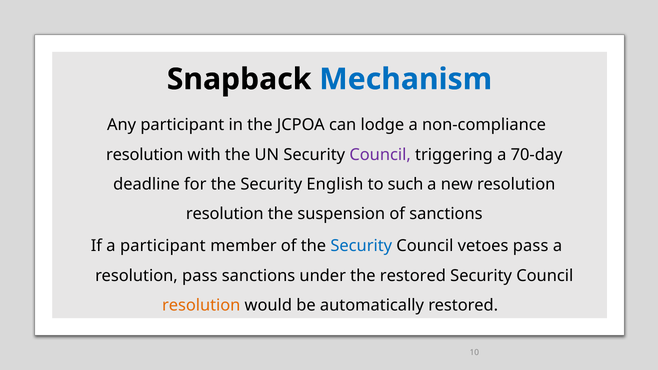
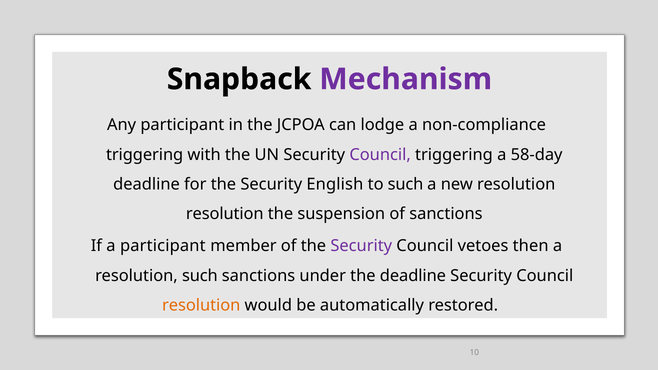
Mechanism colour: blue -> purple
resolution at (145, 155): resolution -> triggering
70-day: 70-day -> 58-day
Security at (361, 246) colour: blue -> purple
vetoes pass: pass -> then
resolution pass: pass -> such
the restored: restored -> deadline
